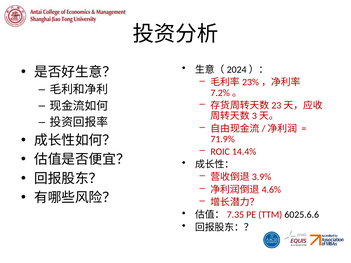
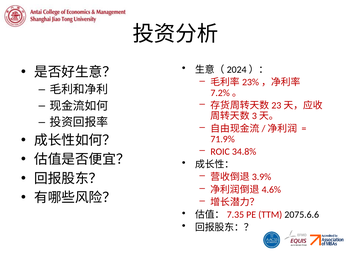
14.4%: 14.4% -> 34.8%
6025.6.6: 6025.6.6 -> 2075.6.6
